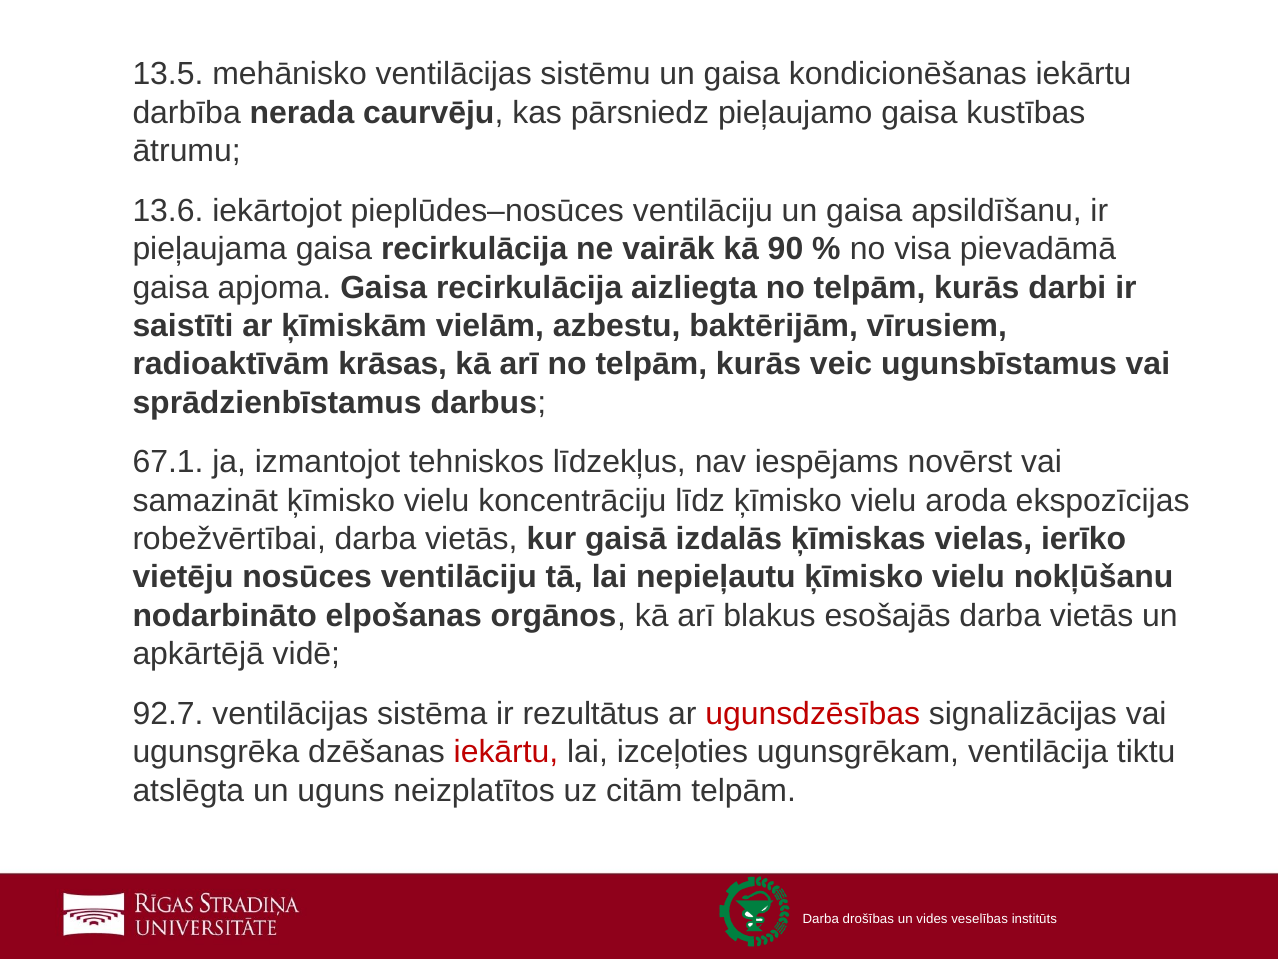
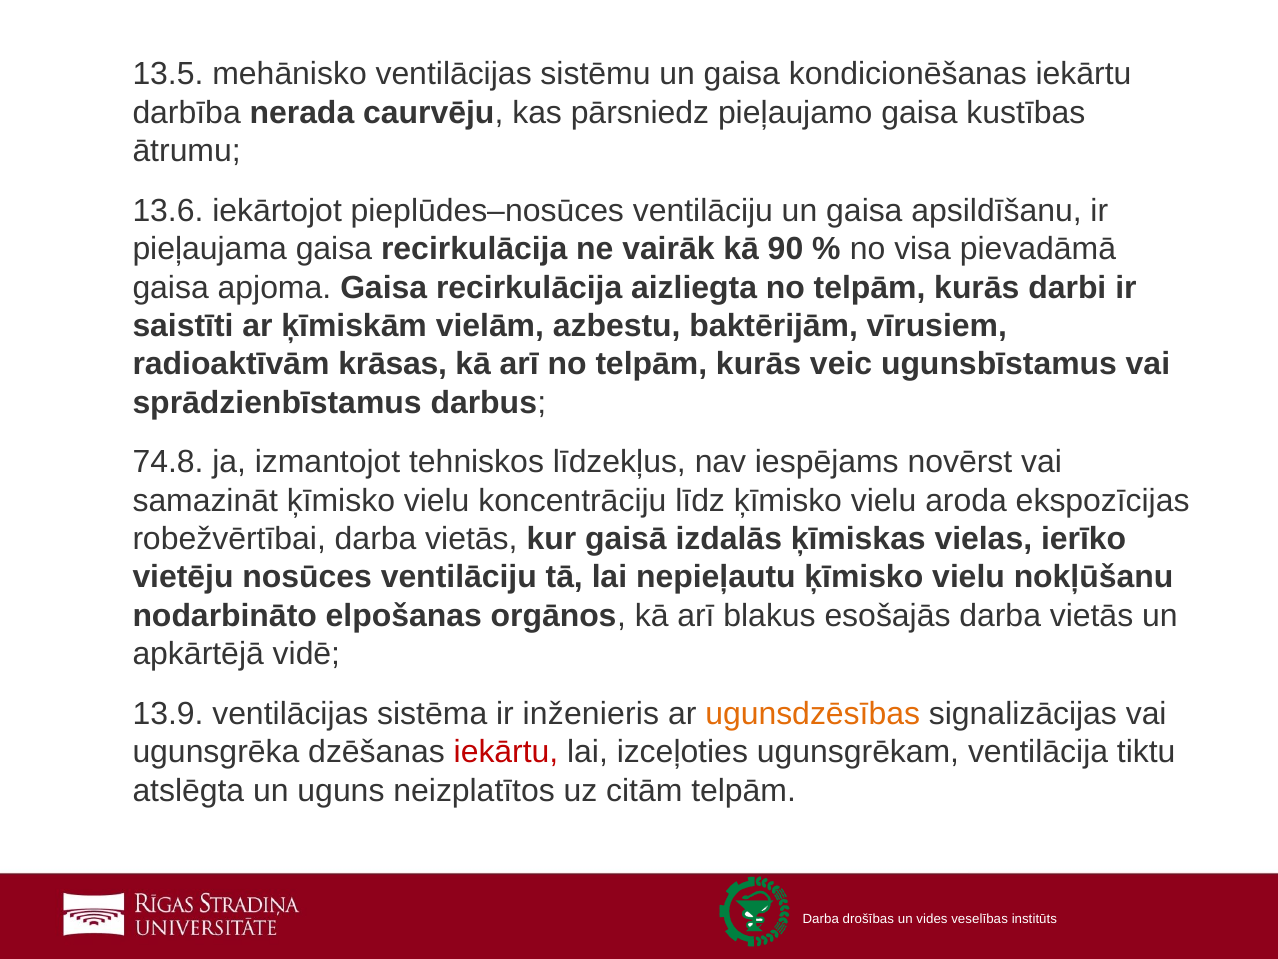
67.1: 67.1 -> 74.8
92.7: 92.7 -> 13.9
rezultātus: rezultātus -> inženieris
ugunsdzēsības colour: red -> orange
